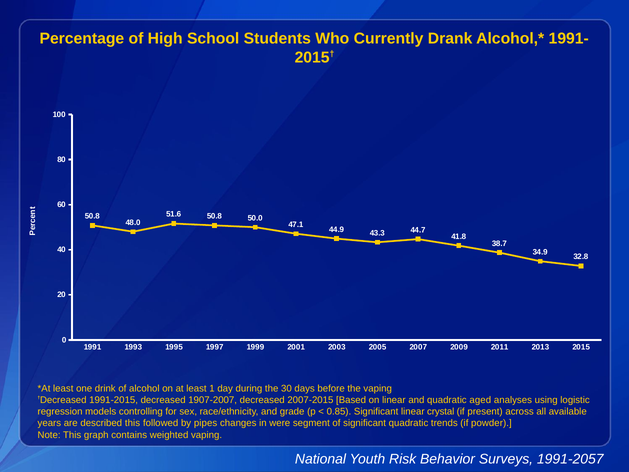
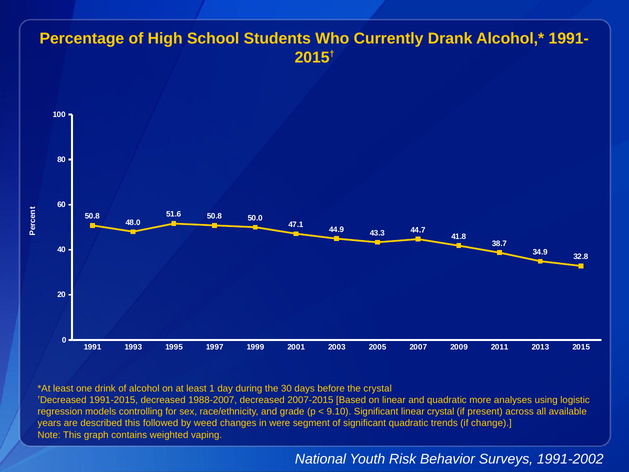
the vaping: vaping -> crystal
1907-2007: 1907-2007 -> 1988-2007
aged: aged -> more
0.85: 0.85 -> 9.10
pipes: pipes -> weed
powder: powder -> change
1991-2057: 1991-2057 -> 1991-2002
